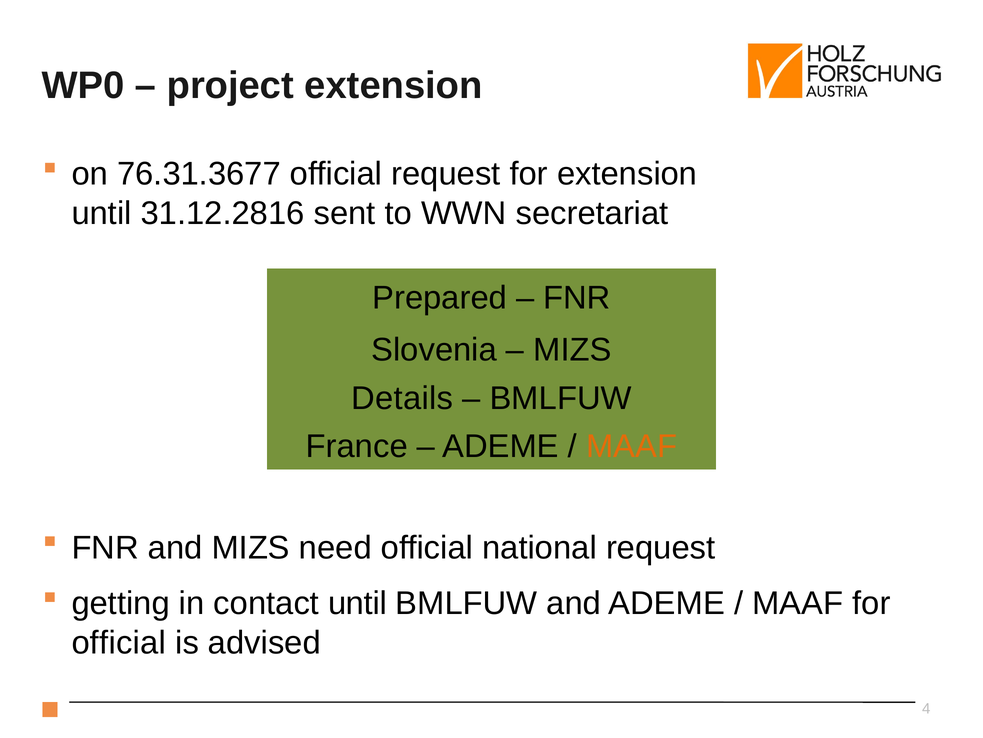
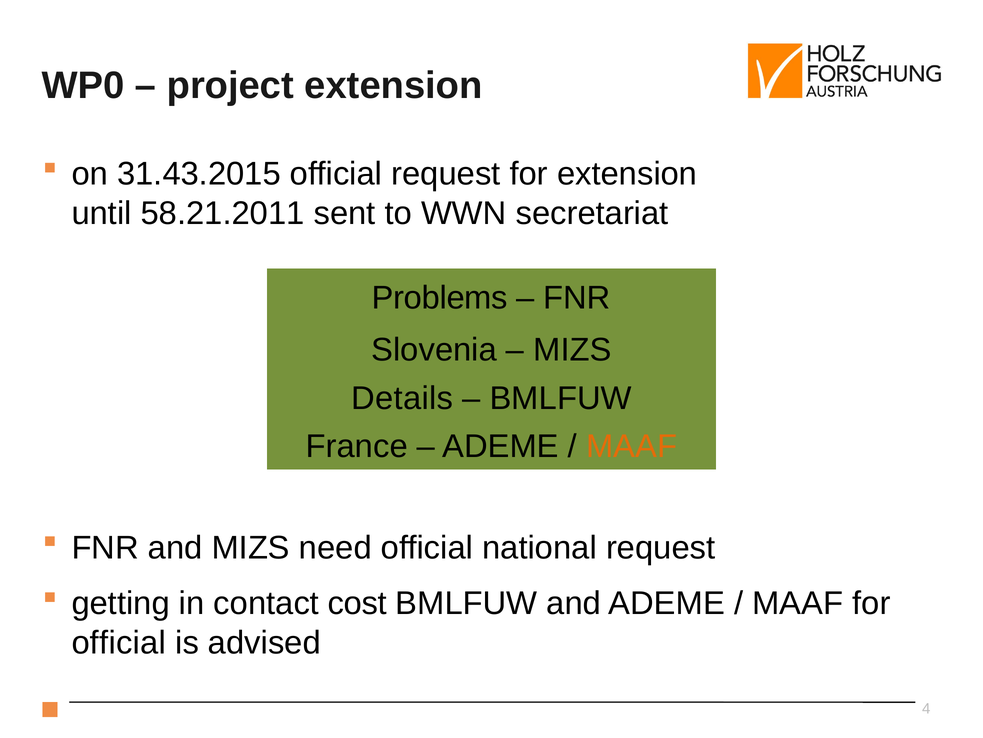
76.31.3677: 76.31.3677 -> 31.43.2015
31.12.2816: 31.12.2816 -> 58.21.2011
Prepared: Prepared -> Problems
contact until: until -> cost
